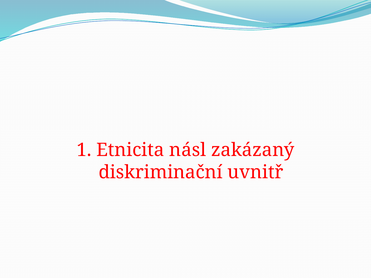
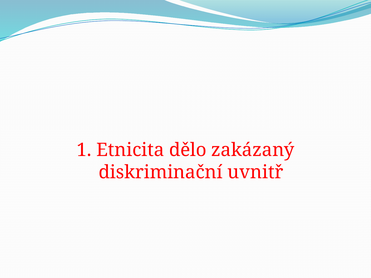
násl: násl -> dělo
